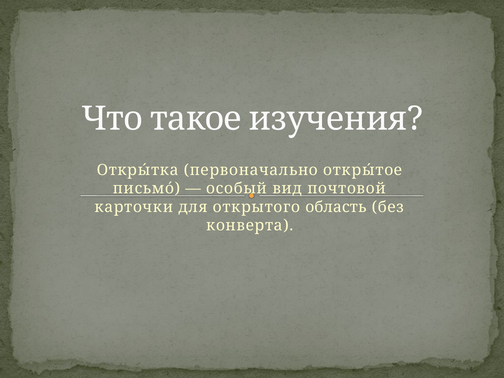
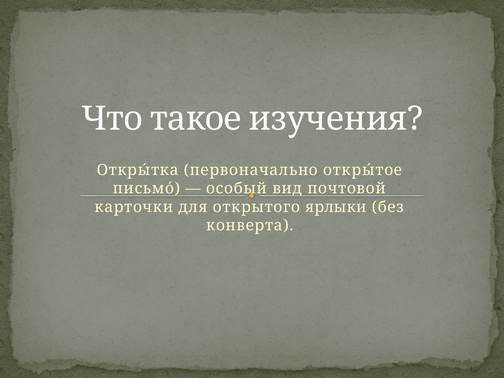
область: область -> ярлыки
